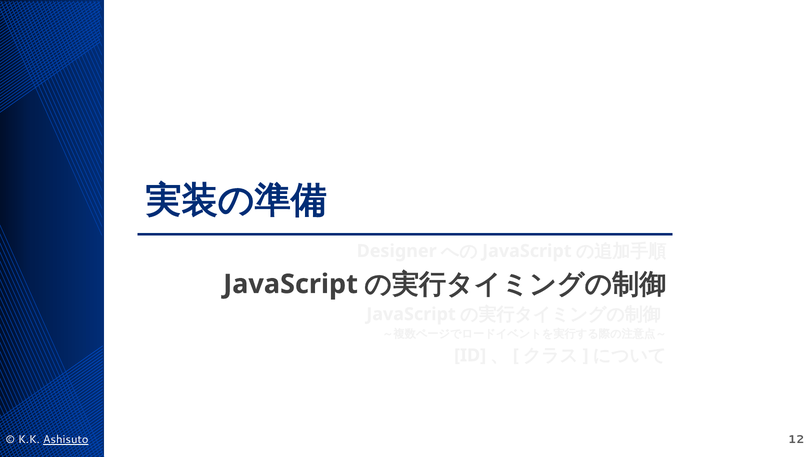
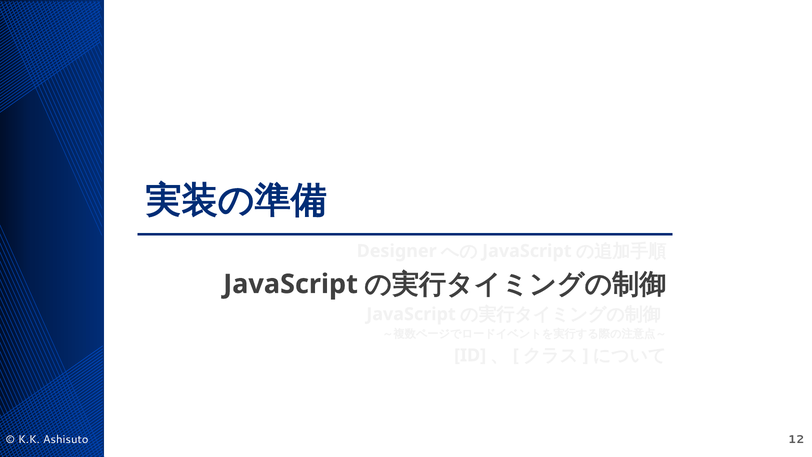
Ashisuto underline: present -> none
